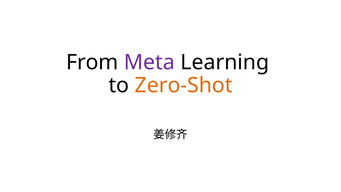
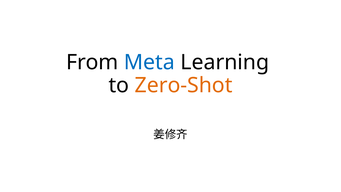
Meta colour: purple -> blue
